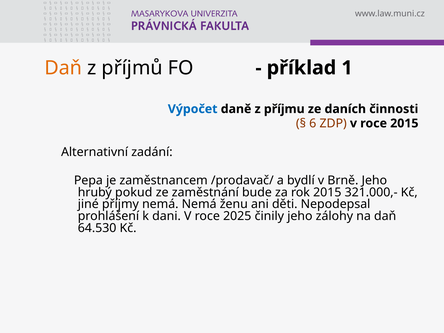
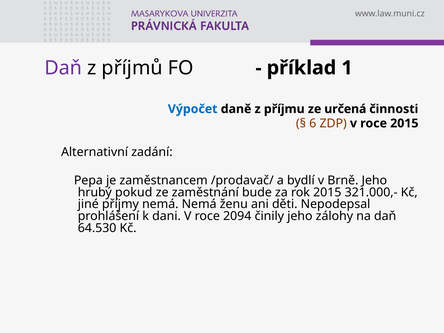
Daň at (63, 68) colour: orange -> purple
daních: daních -> určená
2025: 2025 -> 2094
